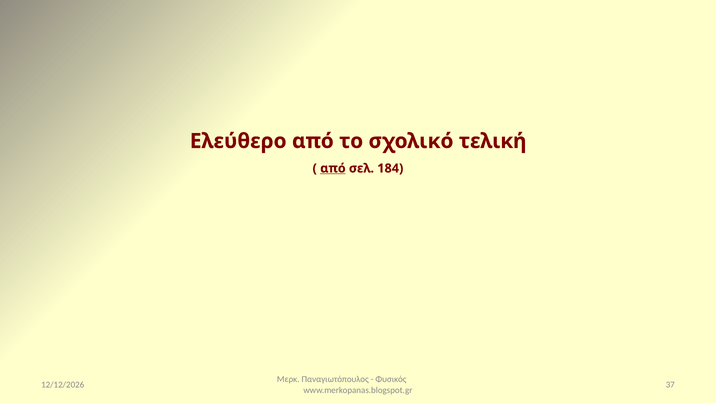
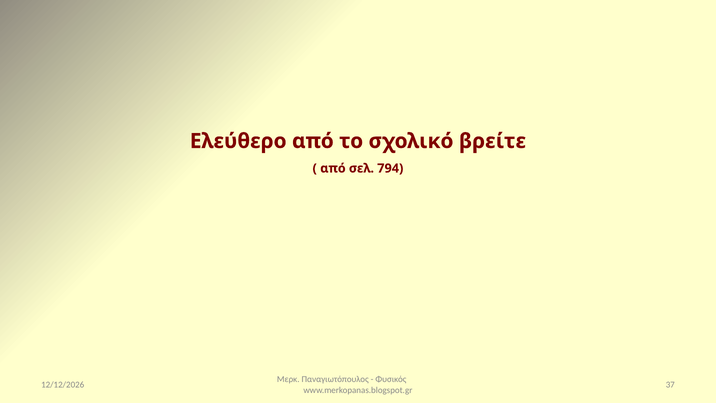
τελική: τελική -> βρείτε
από at (333, 168) underline: present -> none
184: 184 -> 794
